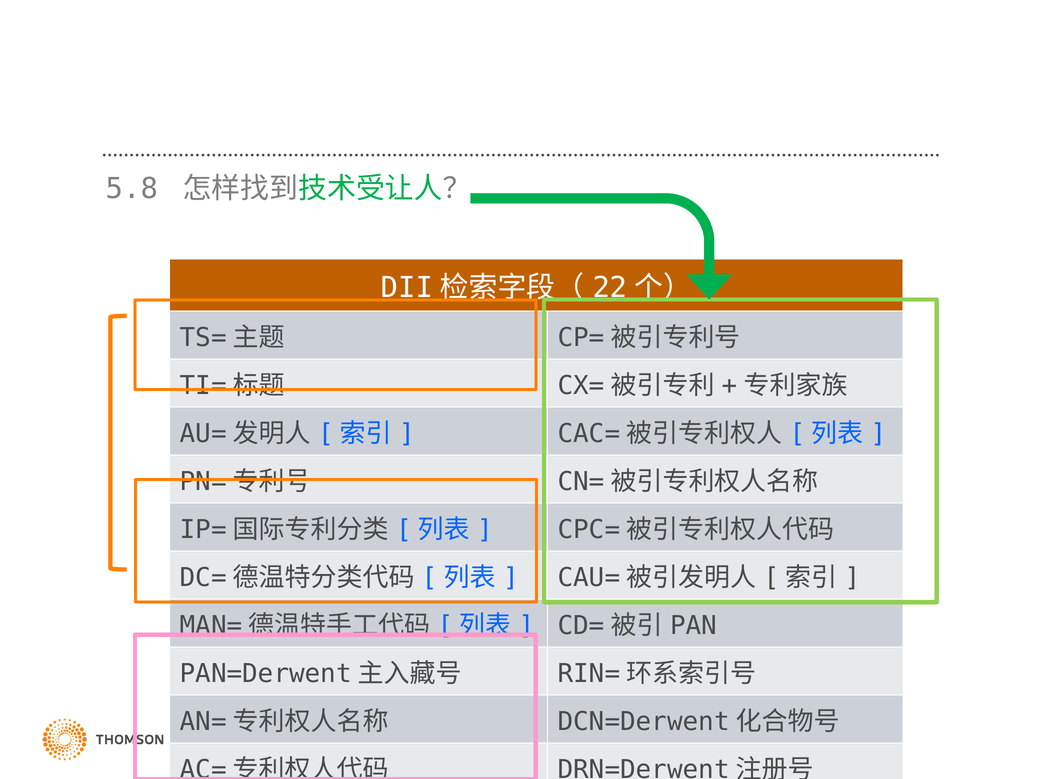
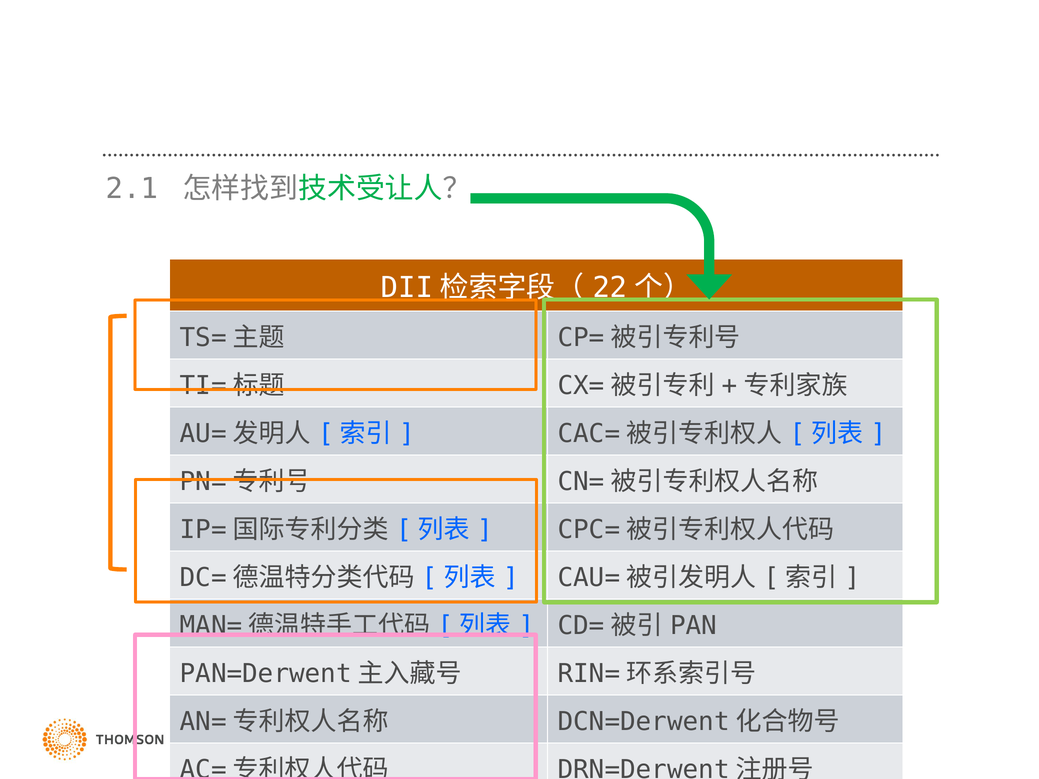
5.8: 5.8 -> 2.1
